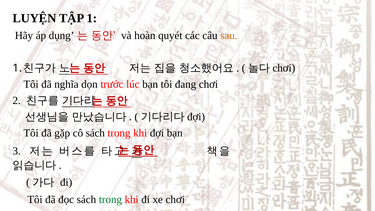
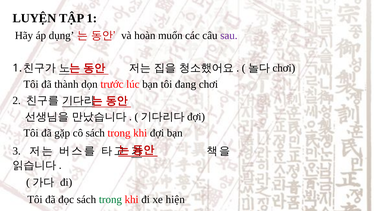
quyét: quyét -> muốn
sau colour: orange -> purple
nghĩa: nghĩa -> thành
xe chơi: chơi -> hiện
